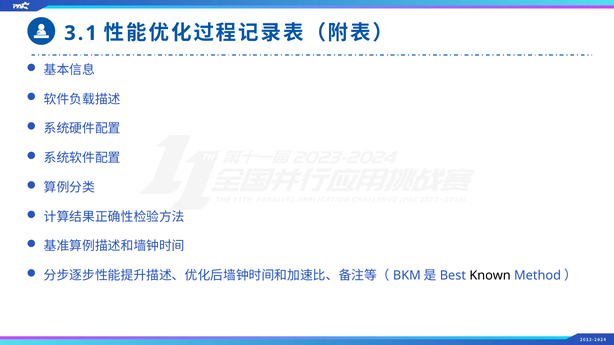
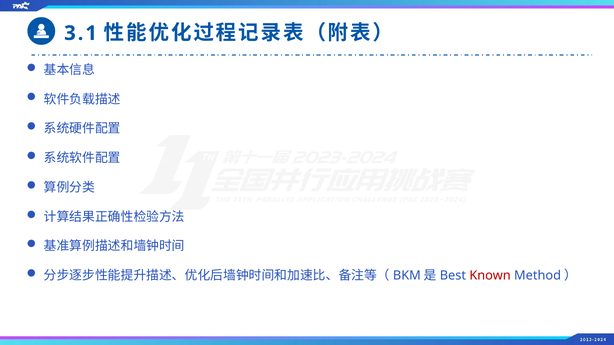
Known colour: black -> red
